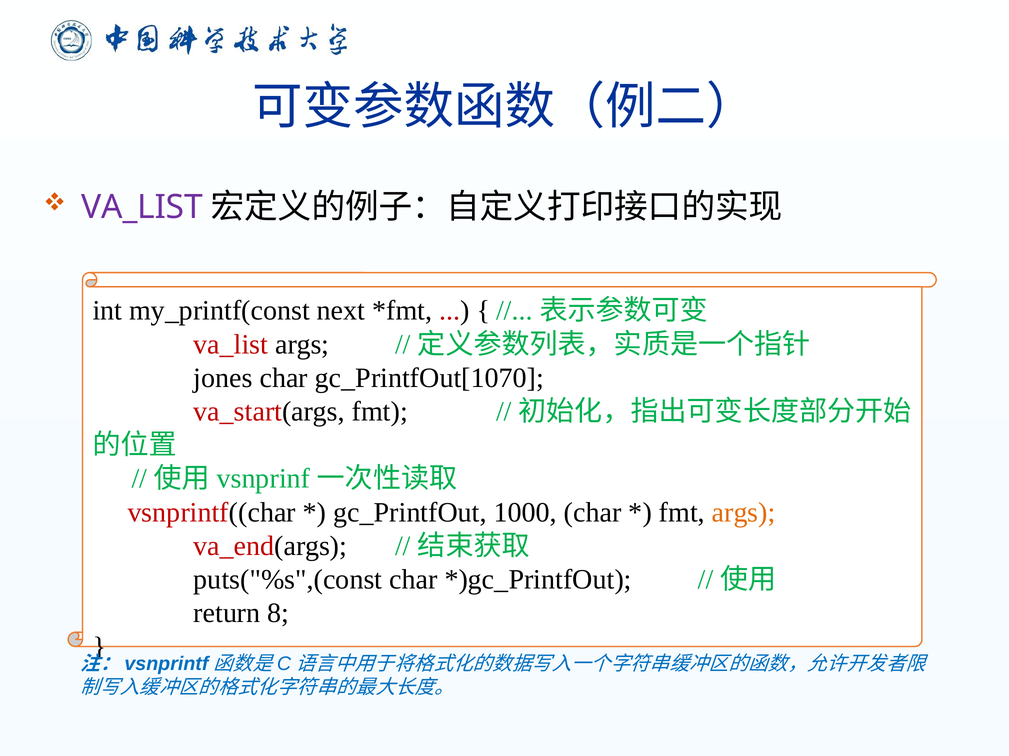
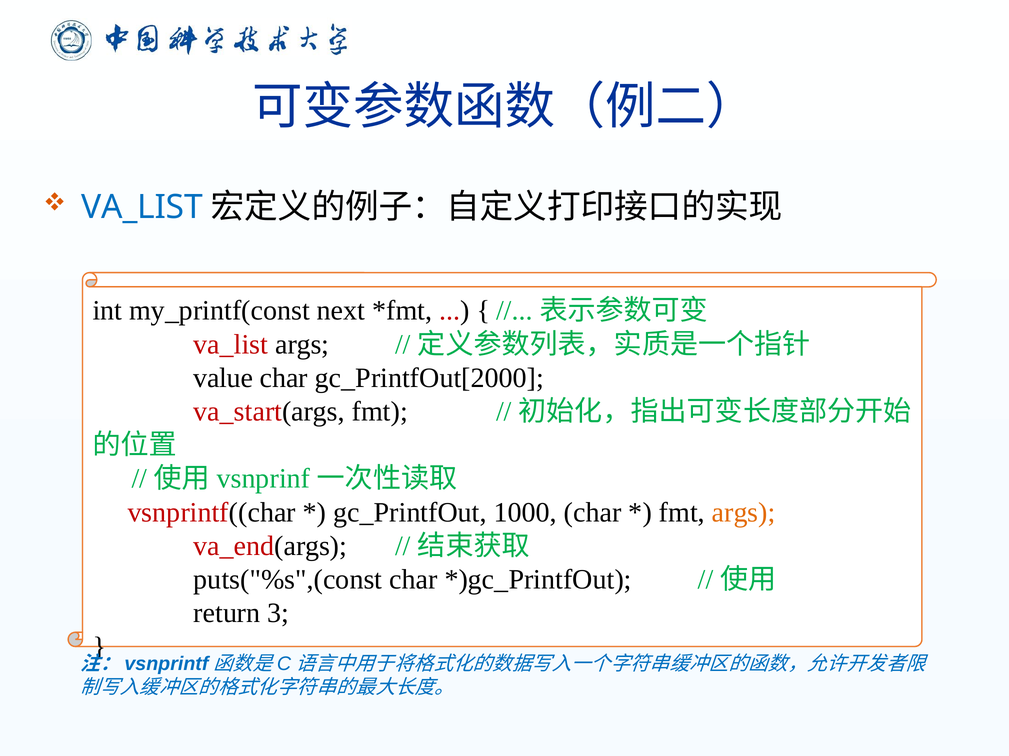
VA_LIST at (142, 207) colour: purple -> blue
jones: jones -> value
gc_PrintfOut[1070: gc_PrintfOut[1070 -> gc_PrintfOut[2000
8: 8 -> 3
